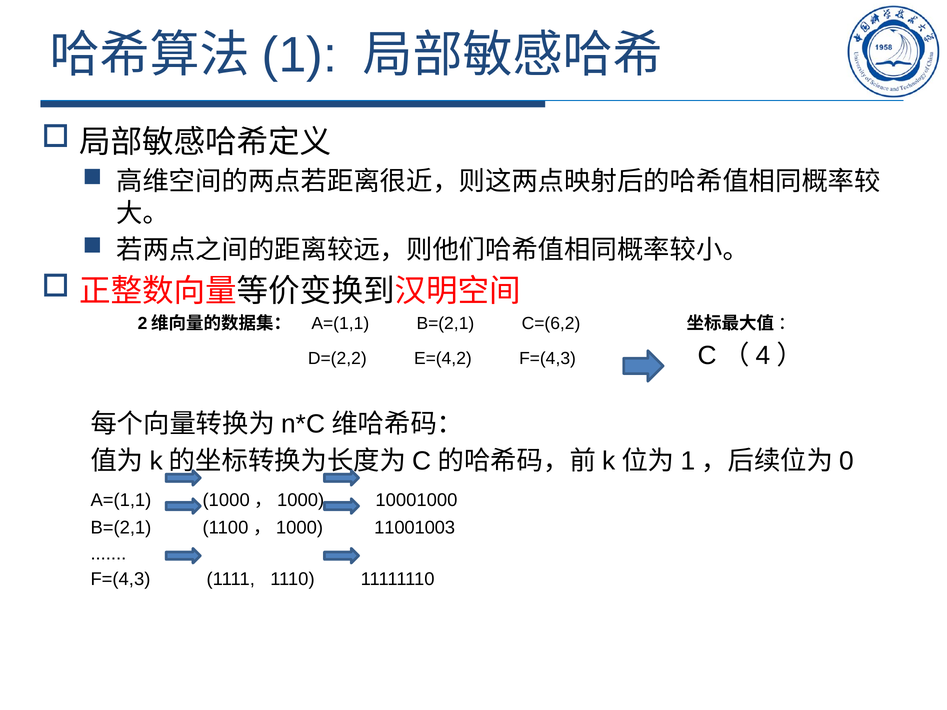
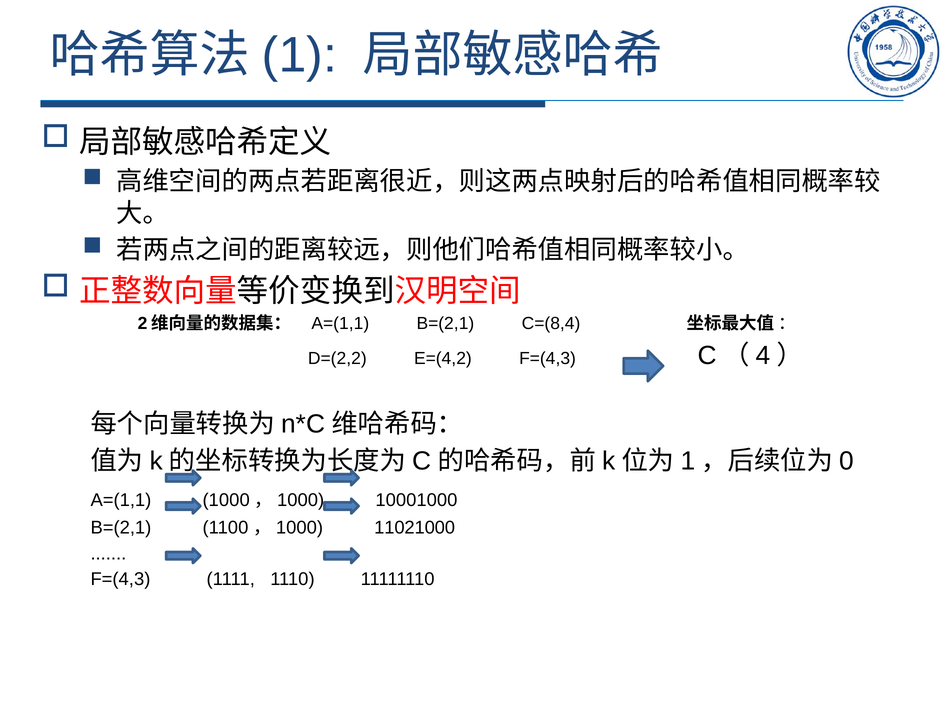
C=(6,2: C=(6,2 -> C=(8,4
11001003: 11001003 -> 11021000
